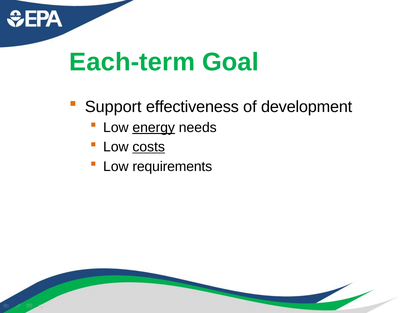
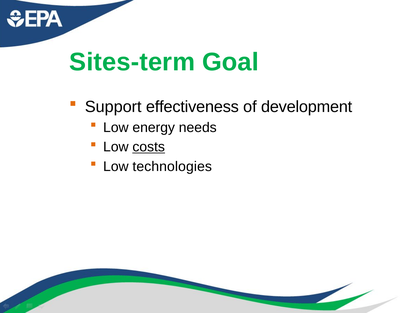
Each-term: Each-term -> Sites-term
energy underline: present -> none
requirements: requirements -> technologies
